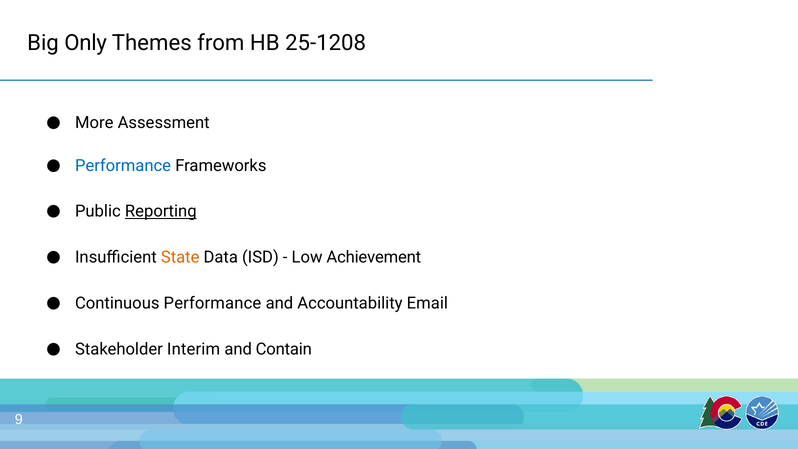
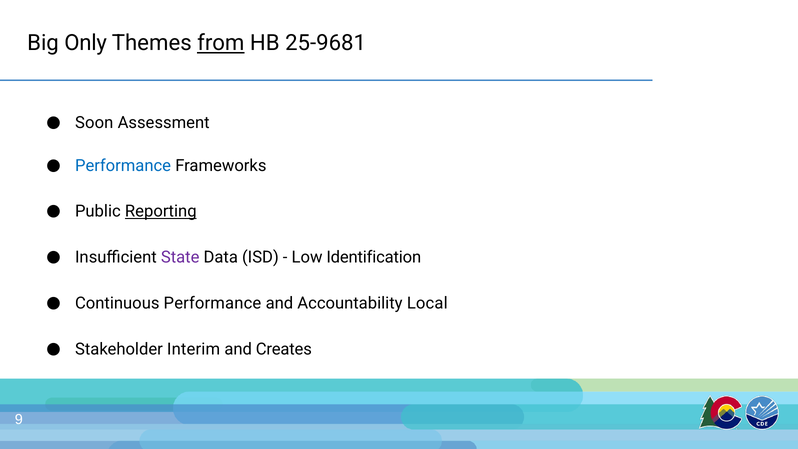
from underline: none -> present
25-1208: 25-1208 -> 25-9681
More: More -> Soon
State colour: orange -> purple
Achievement: Achievement -> Identification
Email: Email -> Local
Contain: Contain -> Creates
